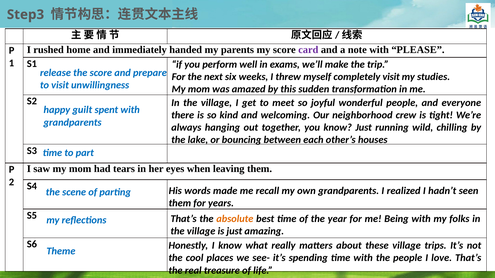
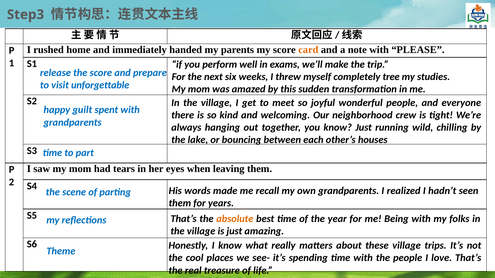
card colour: purple -> orange
completely visit: visit -> tree
unwillingness: unwillingness -> unforgettable
